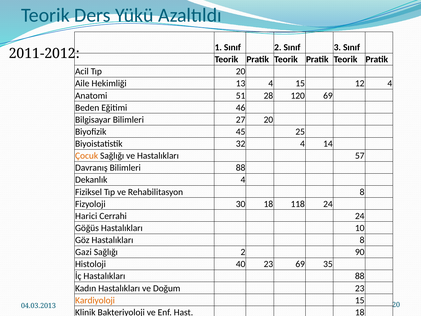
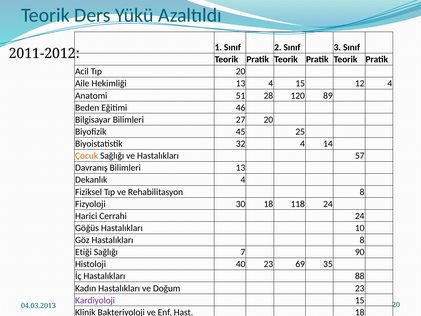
120 69: 69 -> 89
Bilimleri 88: 88 -> 13
Gazi: Gazi -> Etiği
Sağlığı 2: 2 -> 7
Kardiyoloji colour: orange -> purple
